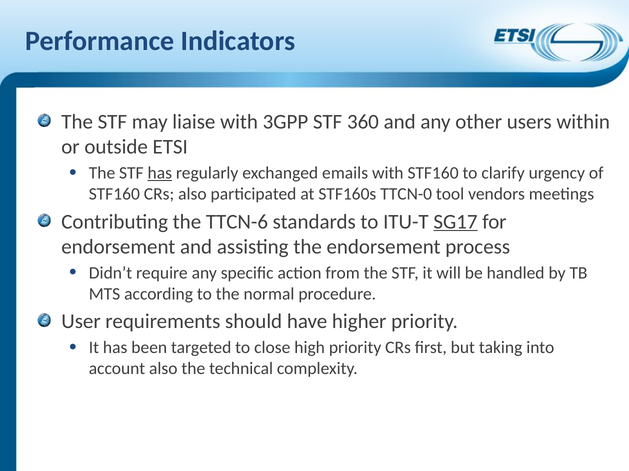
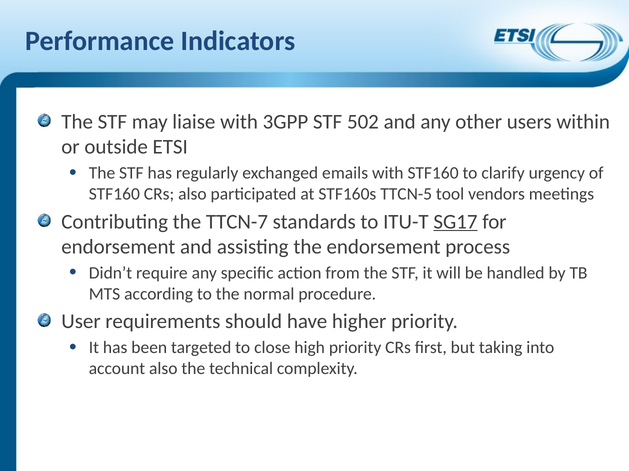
360: 360 -> 502
has at (160, 173) underline: present -> none
TTCN-0: TTCN-0 -> TTCN-5
TTCN-6: TTCN-6 -> TTCN-7
